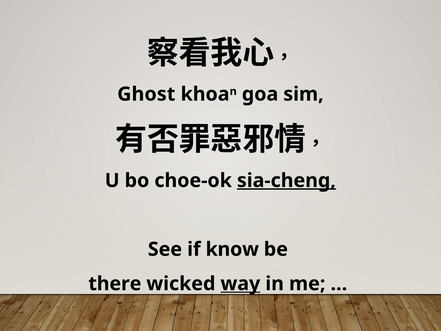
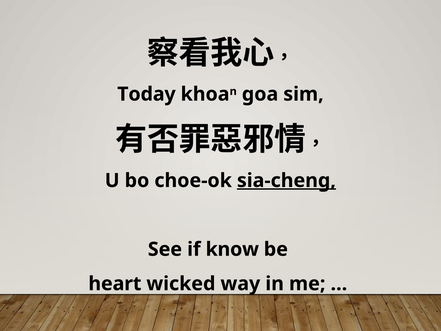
Ghost: Ghost -> Today
there: there -> heart
way underline: present -> none
